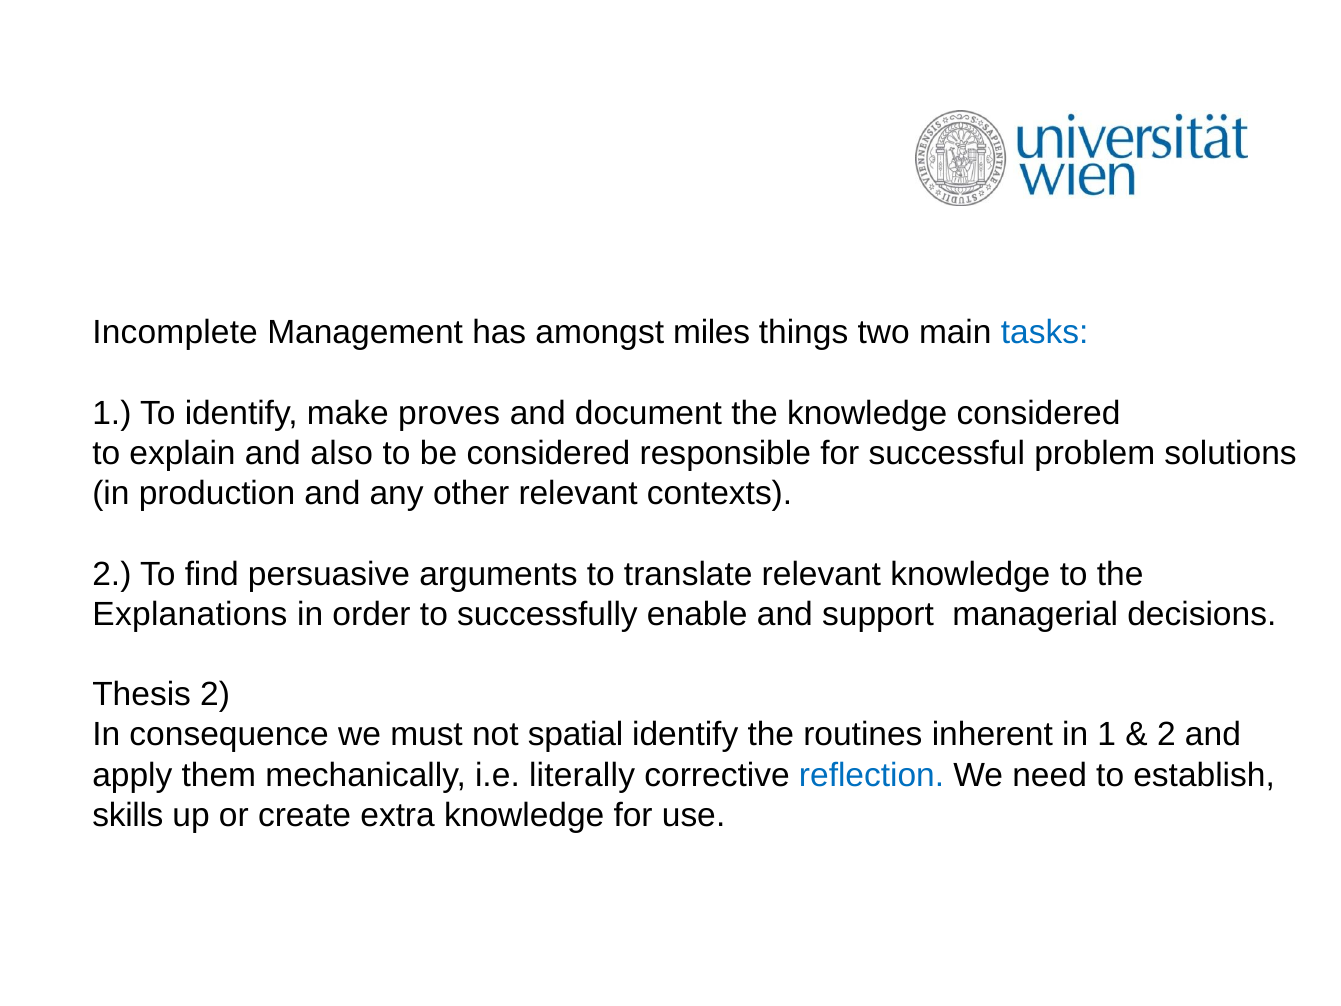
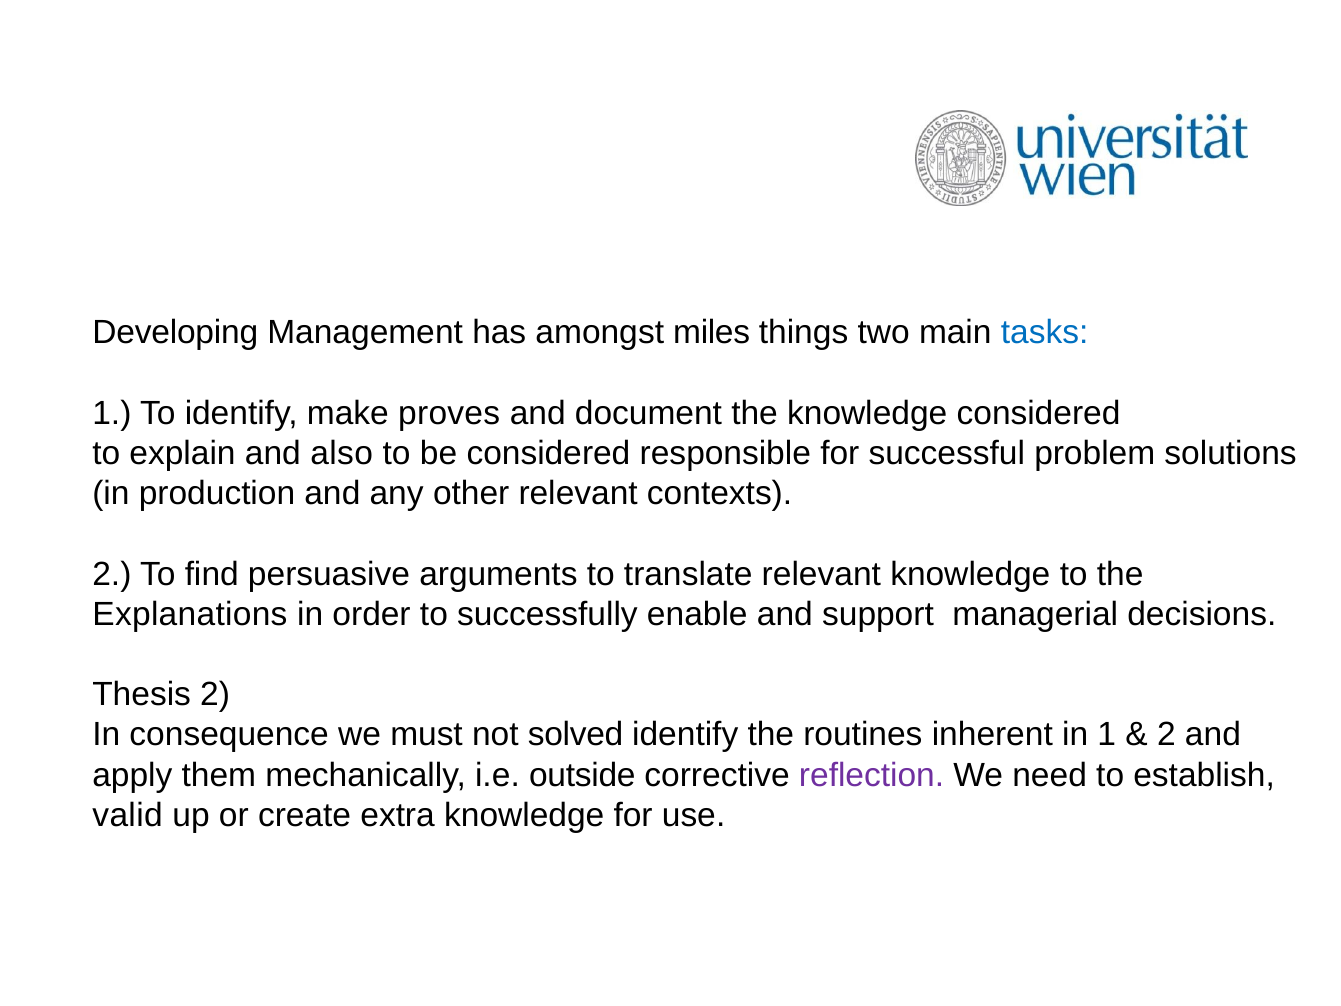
Incomplete: Incomplete -> Developing
spatial: spatial -> solved
literally: literally -> outside
reflection colour: blue -> purple
skills: skills -> valid
